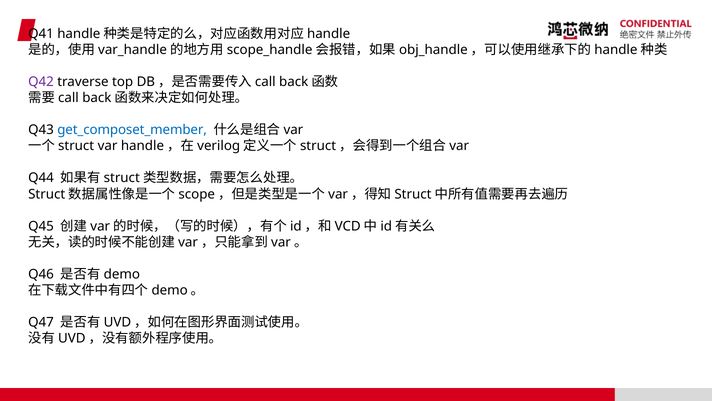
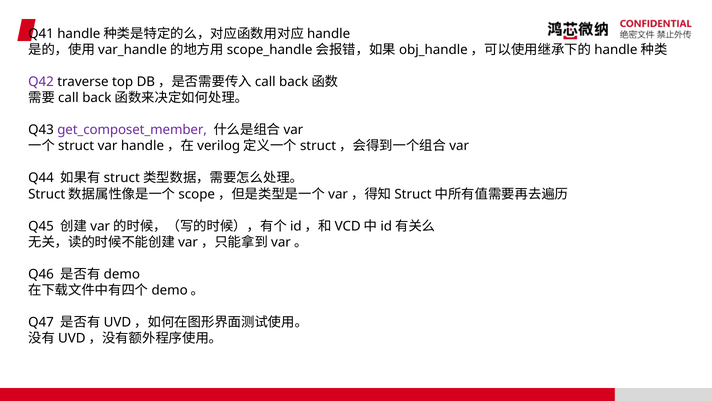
get_composet_member colour: blue -> purple
